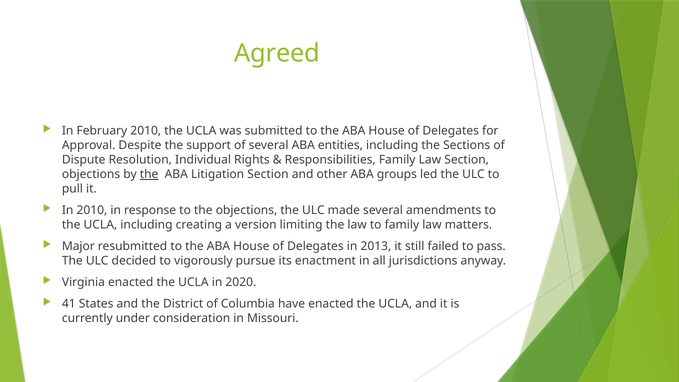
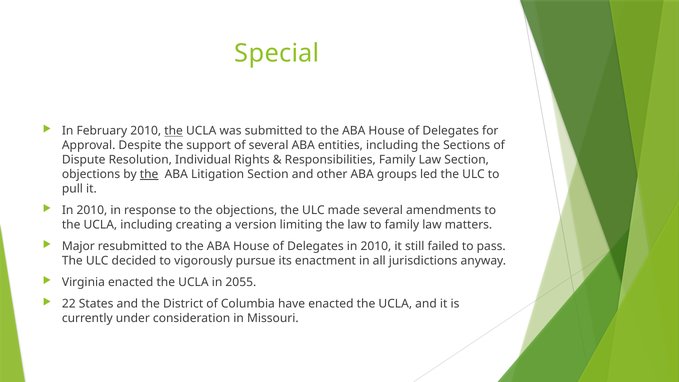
Agreed: Agreed -> Special
the at (174, 131) underline: none -> present
Delegates in 2013: 2013 -> 2010
2020: 2020 -> 2055
41: 41 -> 22
